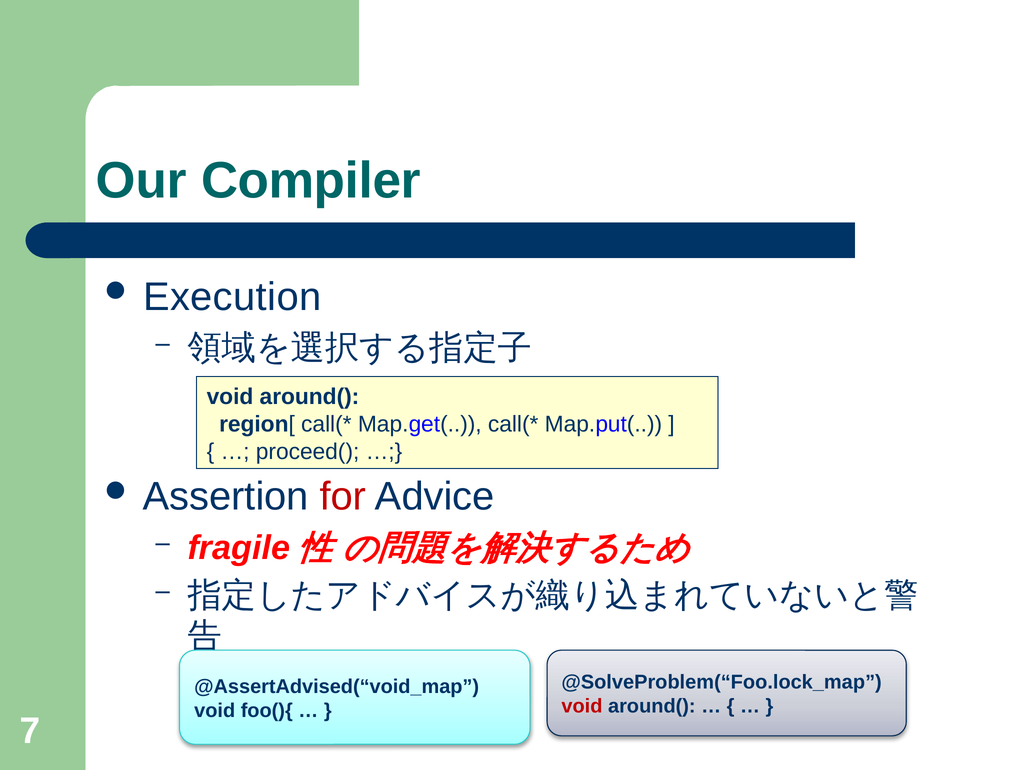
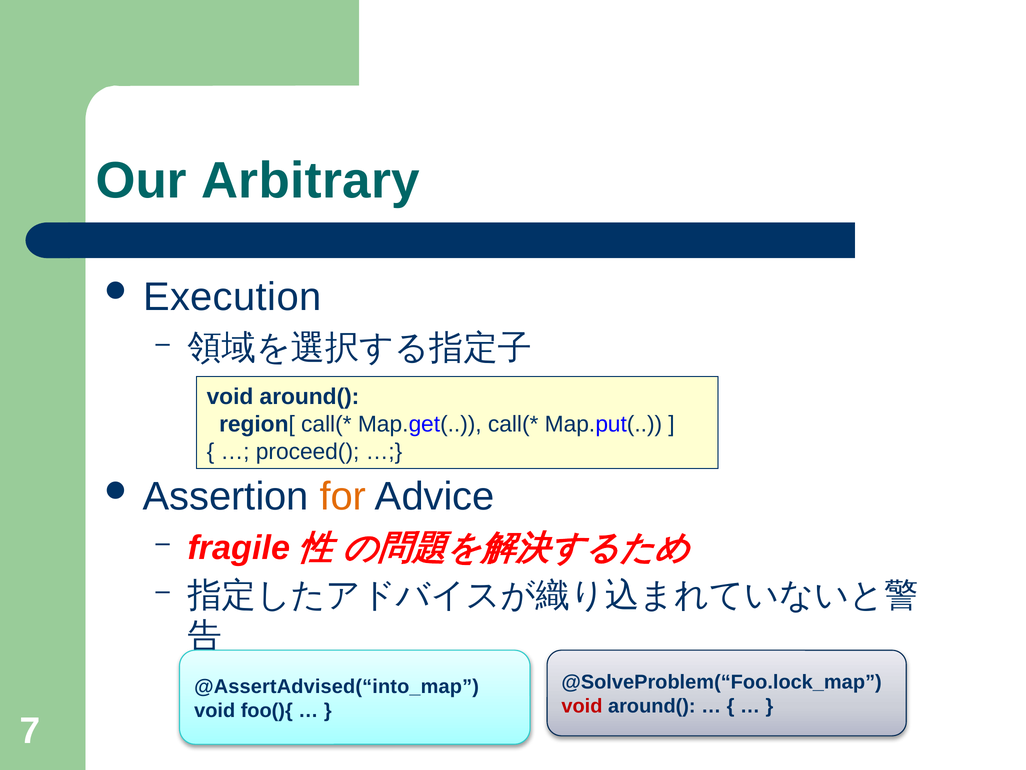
Compiler: Compiler -> Arbitrary
for colour: red -> orange
@AssertAdvised(“void_map: @AssertAdvised(“void_map -> @AssertAdvised(“into_map
